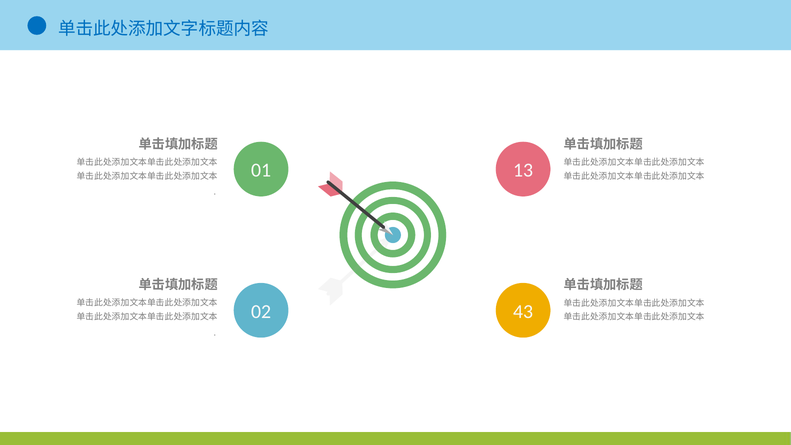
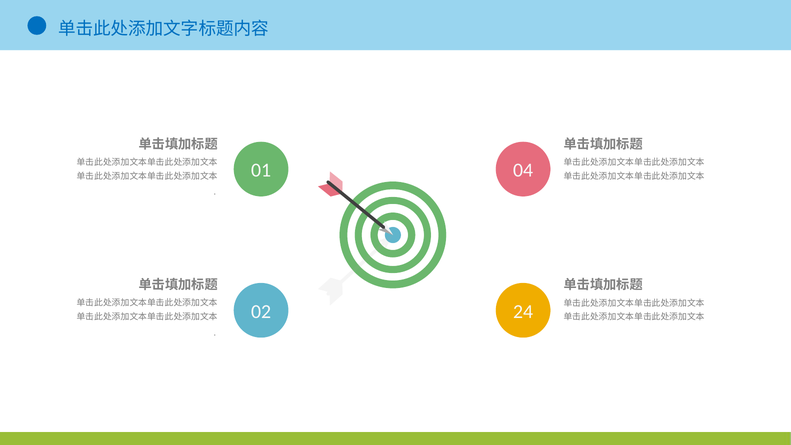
13: 13 -> 04
43: 43 -> 24
